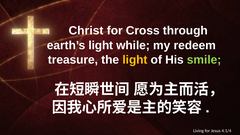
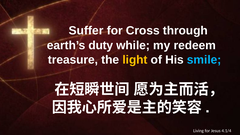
Christ: Christ -> Suffer
earth’s light: light -> duty
smile colour: light green -> light blue
